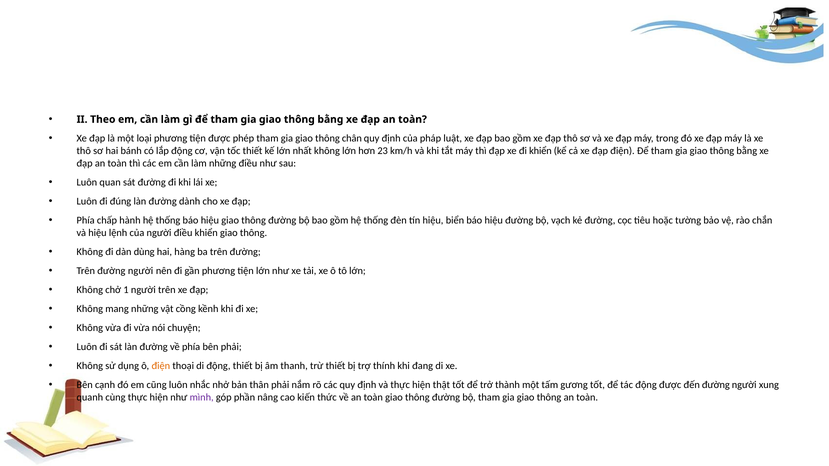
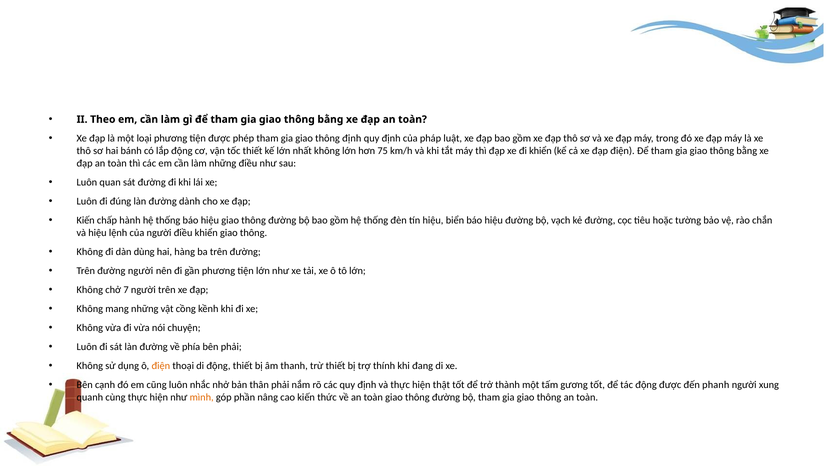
thông chân: chân -> định
23: 23 -> 75
Phía at (86, 220): Phía -> Kiến
1: 1 -> 7
đến đường: đường -> phanh
mình colour: purple -> orange
